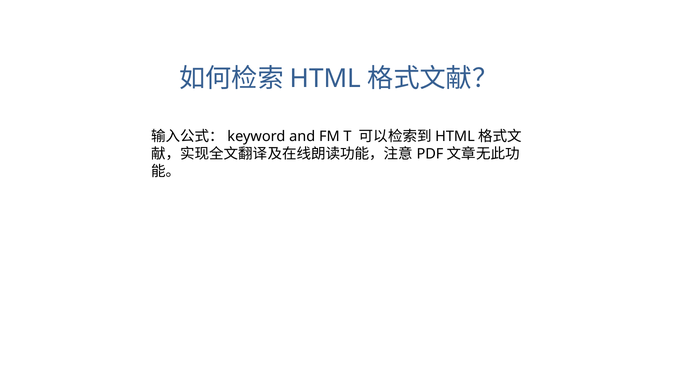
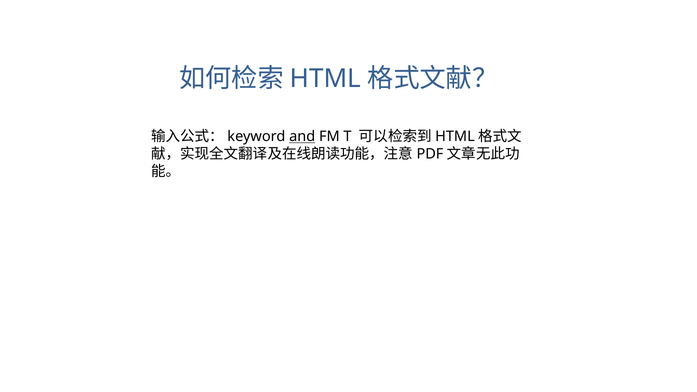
and underline: none -> present
